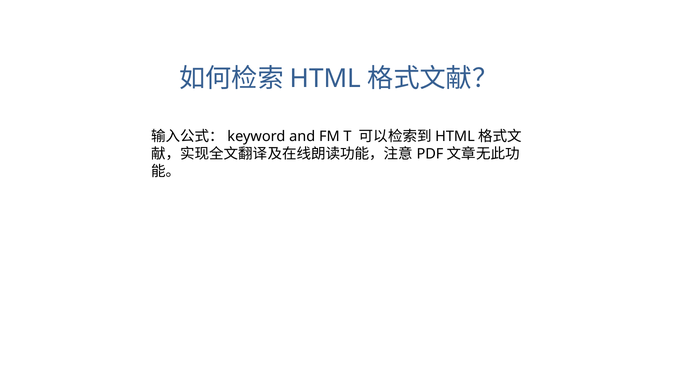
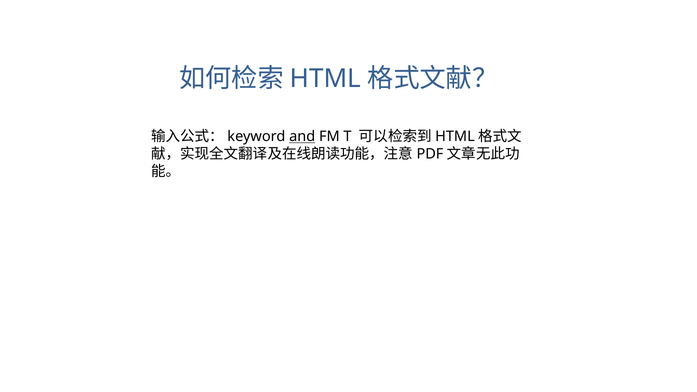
and underline: none -> present
